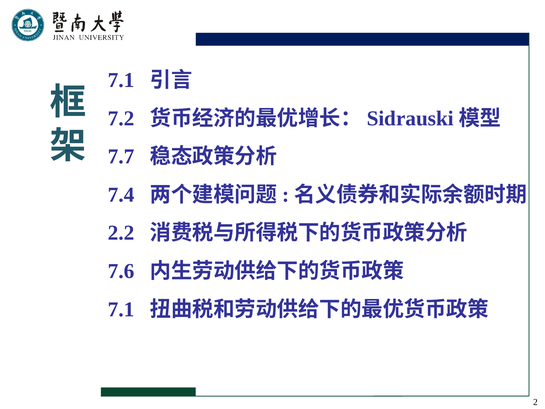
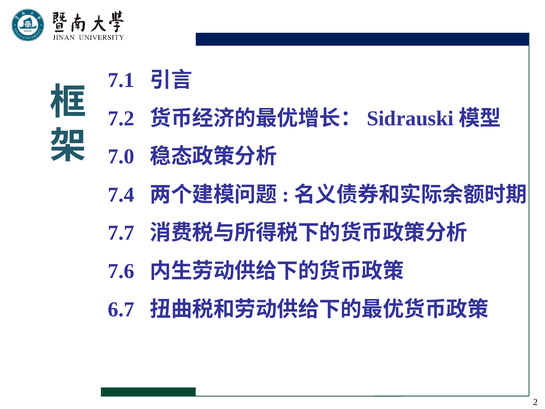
7.7: 7.7 -> 7.0
2.2: 2.2 -> 7.7
7.1 at (121, 309): 7.1 -> 6.7
